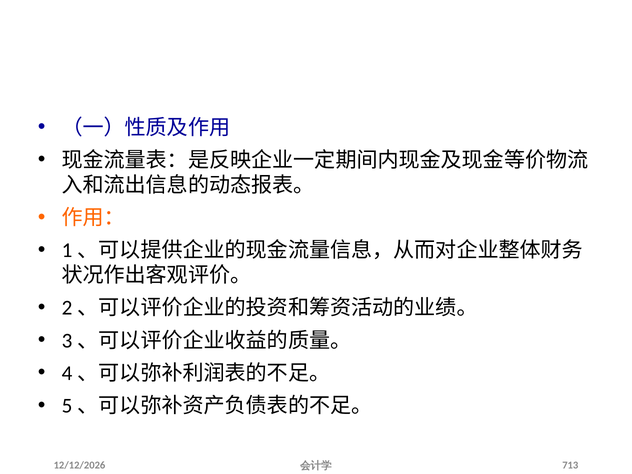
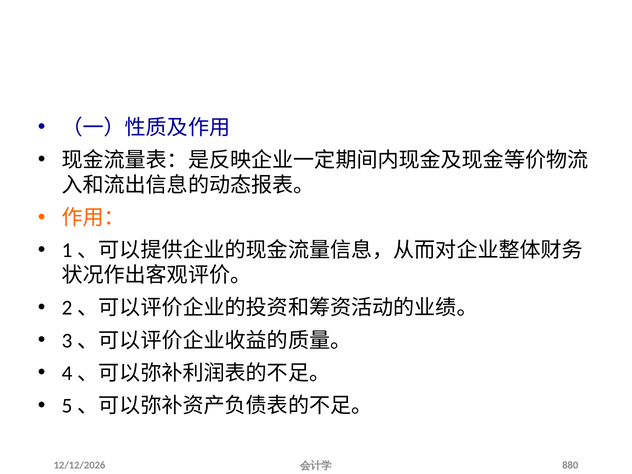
713: 713 -> 880
